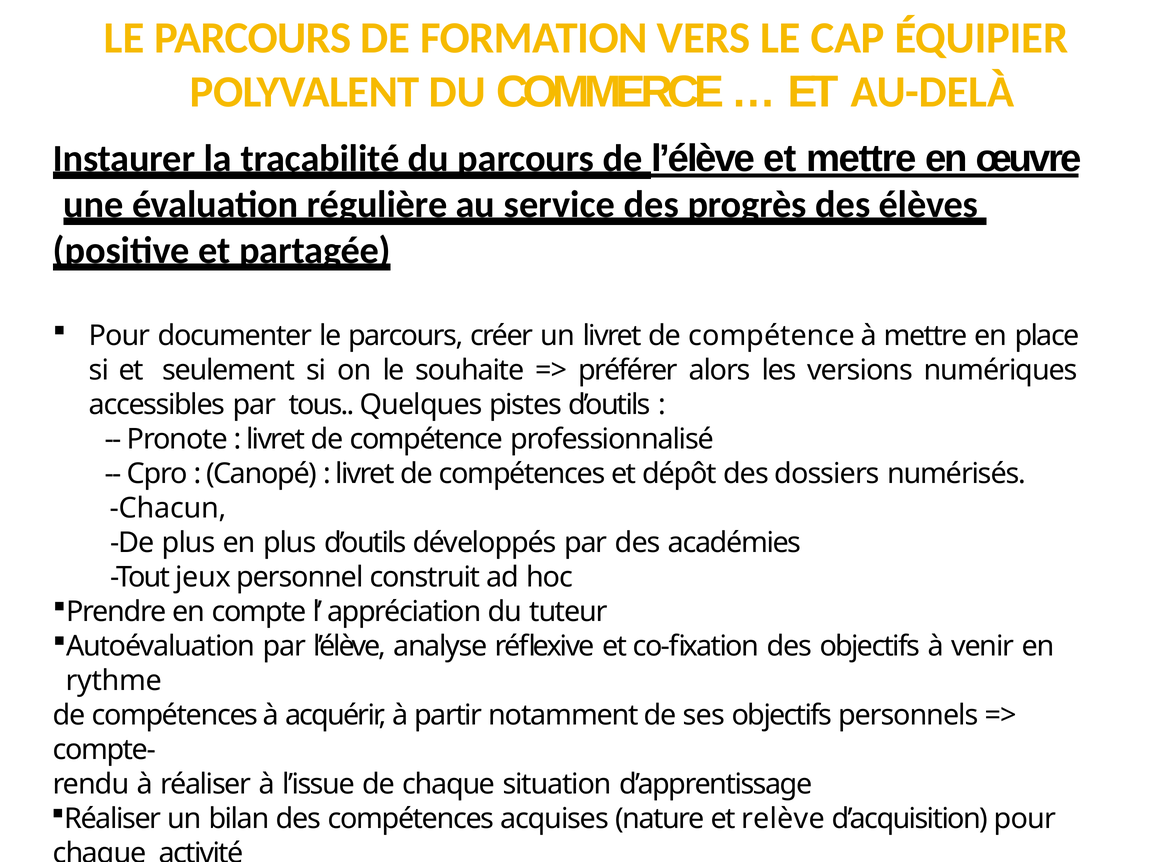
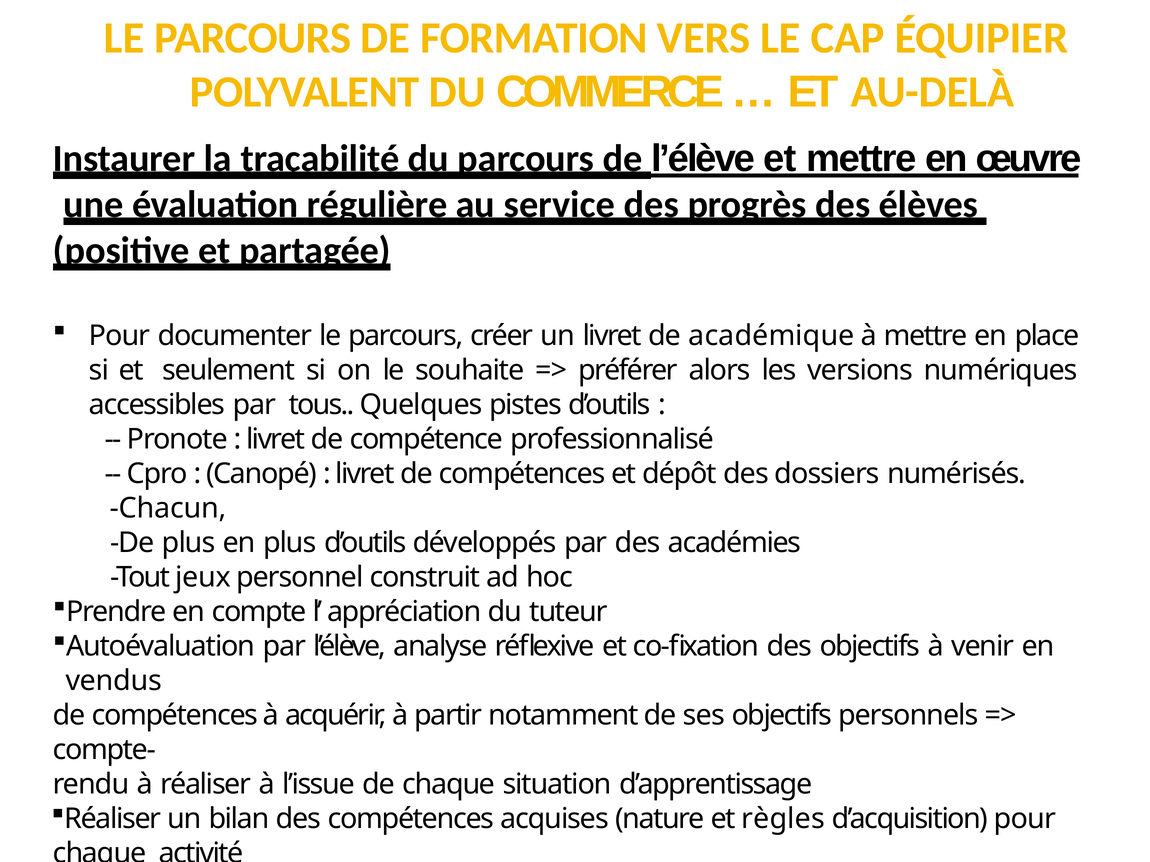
un livret de compétence: compétence -> académique
rythme: rythme -> vendus
relève: relève -> règles
